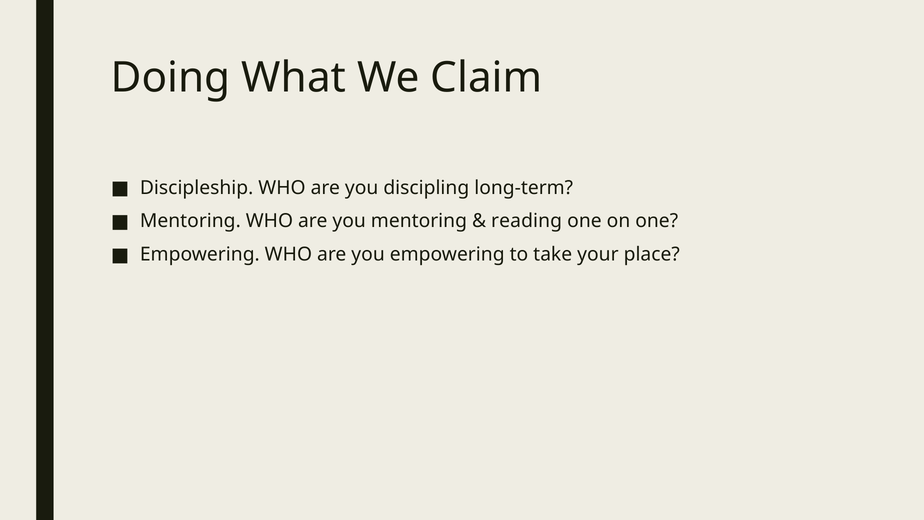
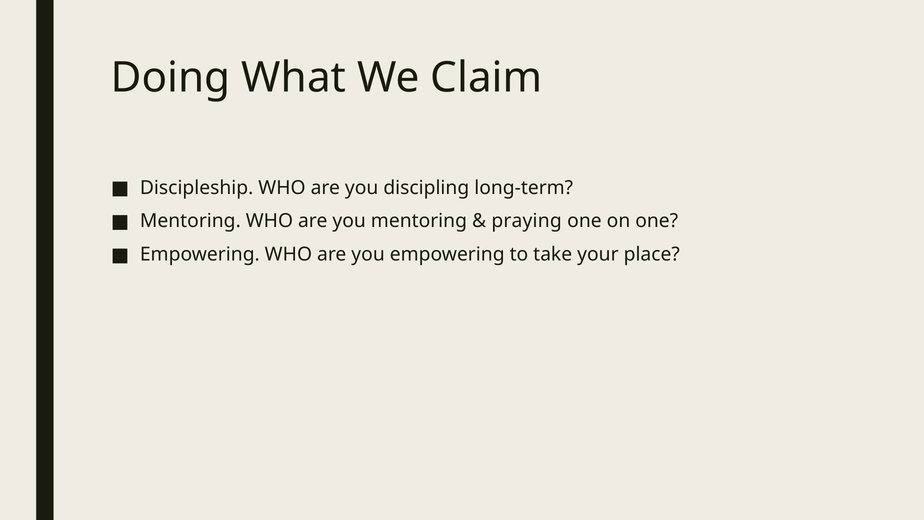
reading at (527, 221): reading -> praying
